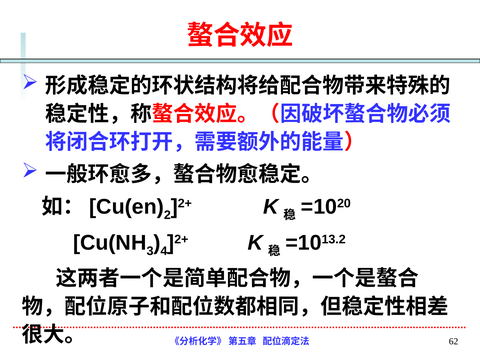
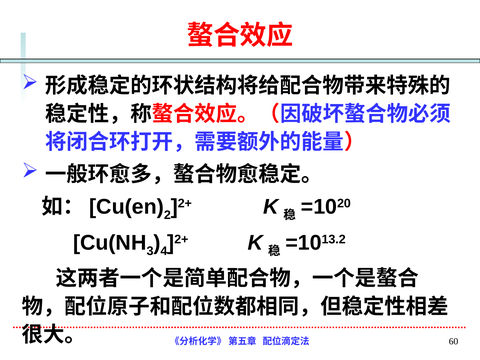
62: 62 -> 60
